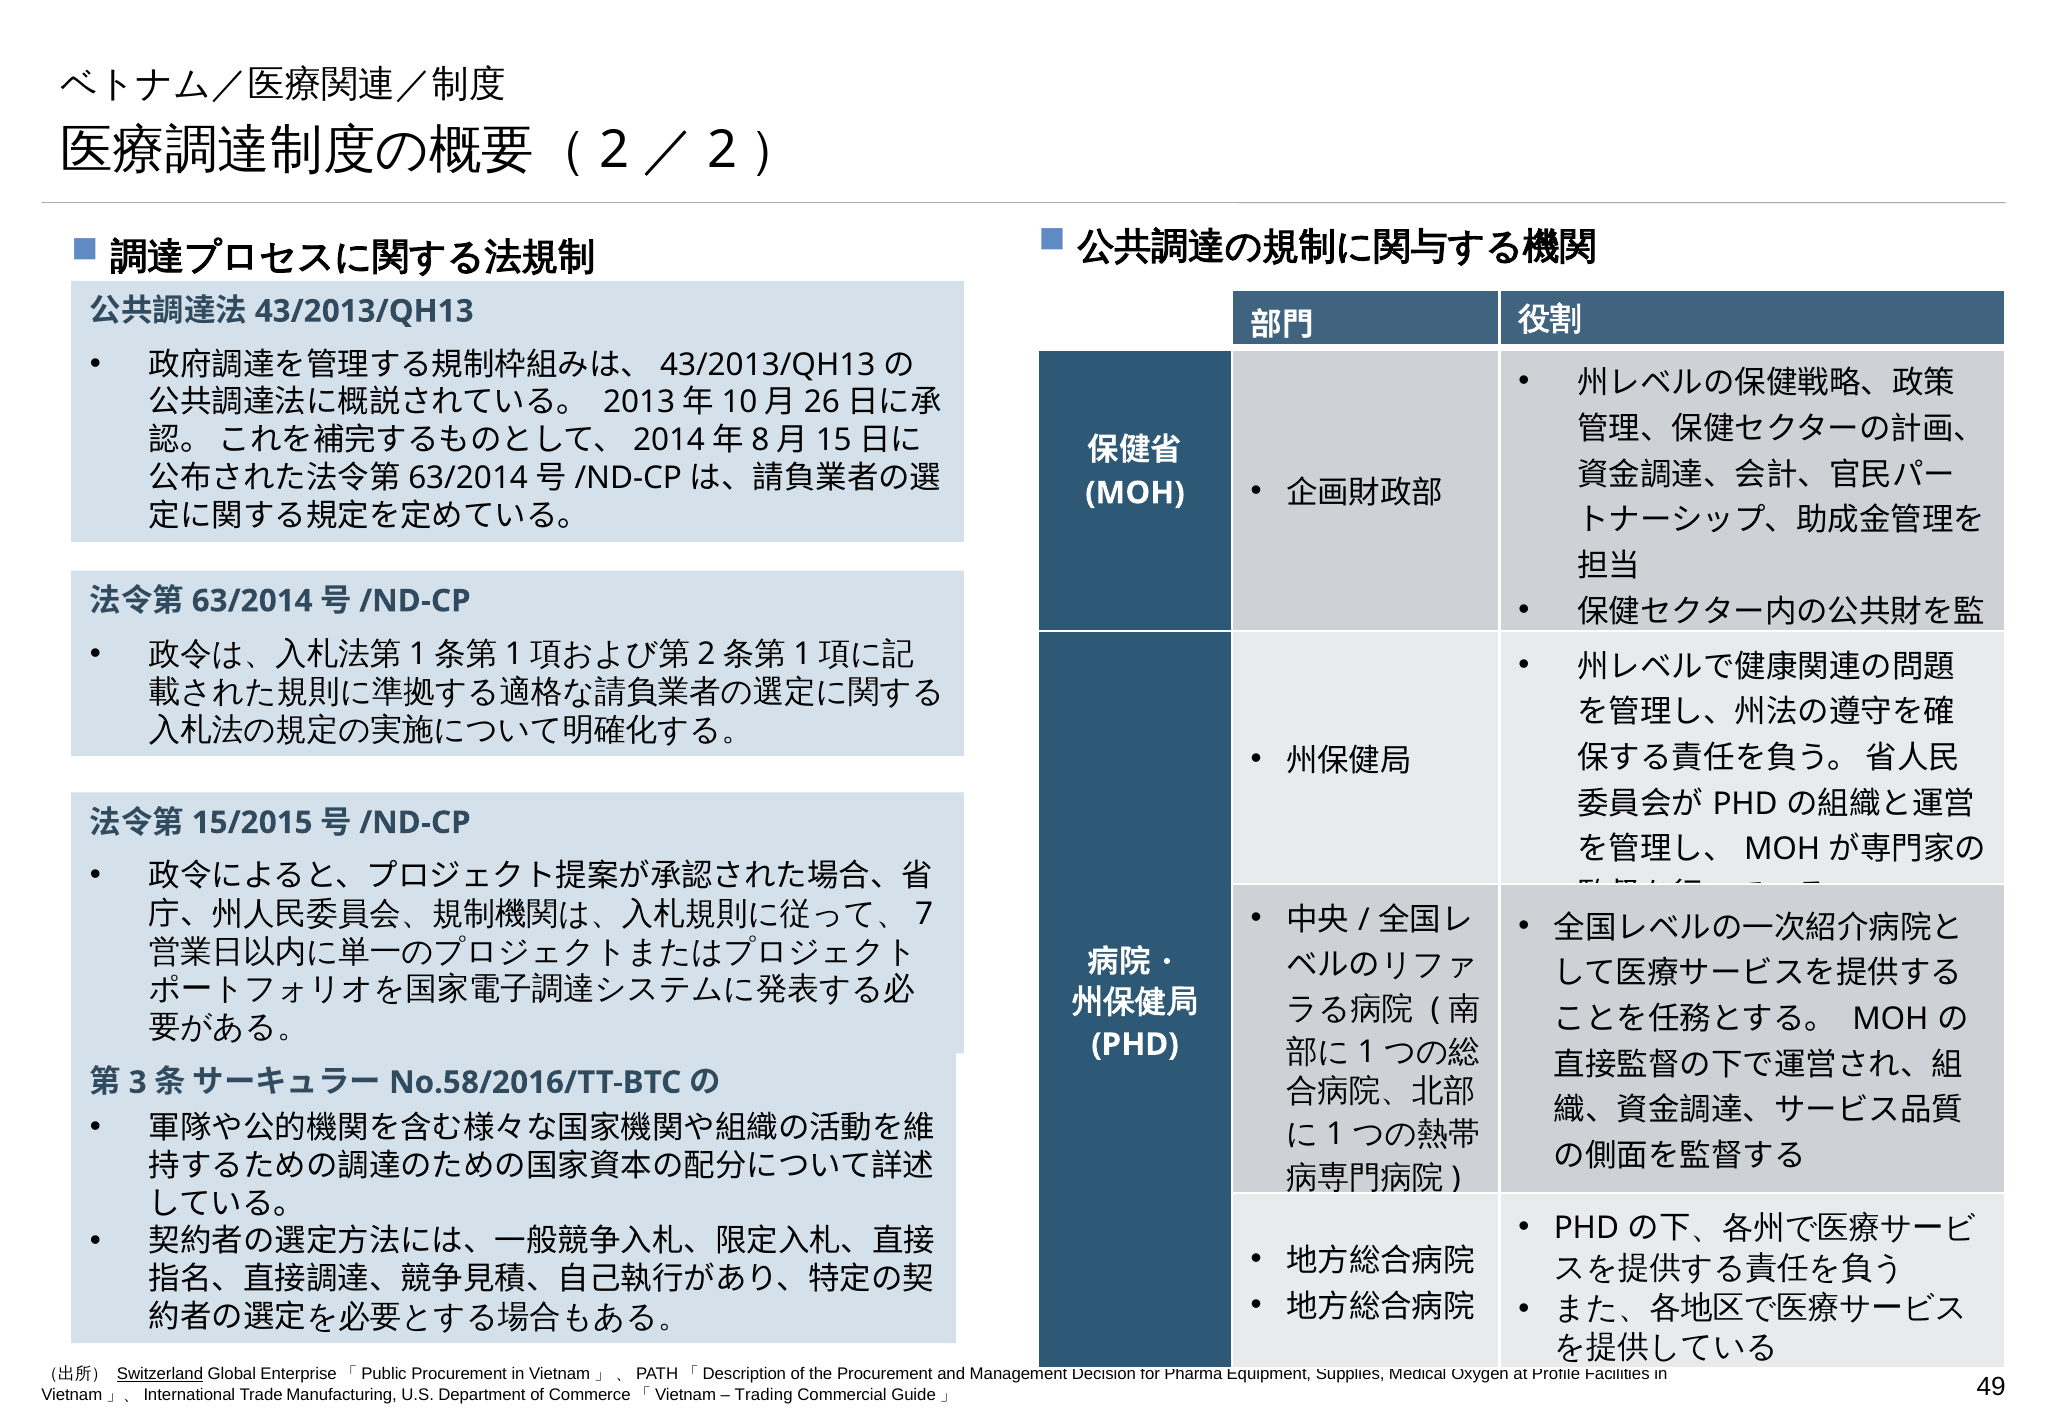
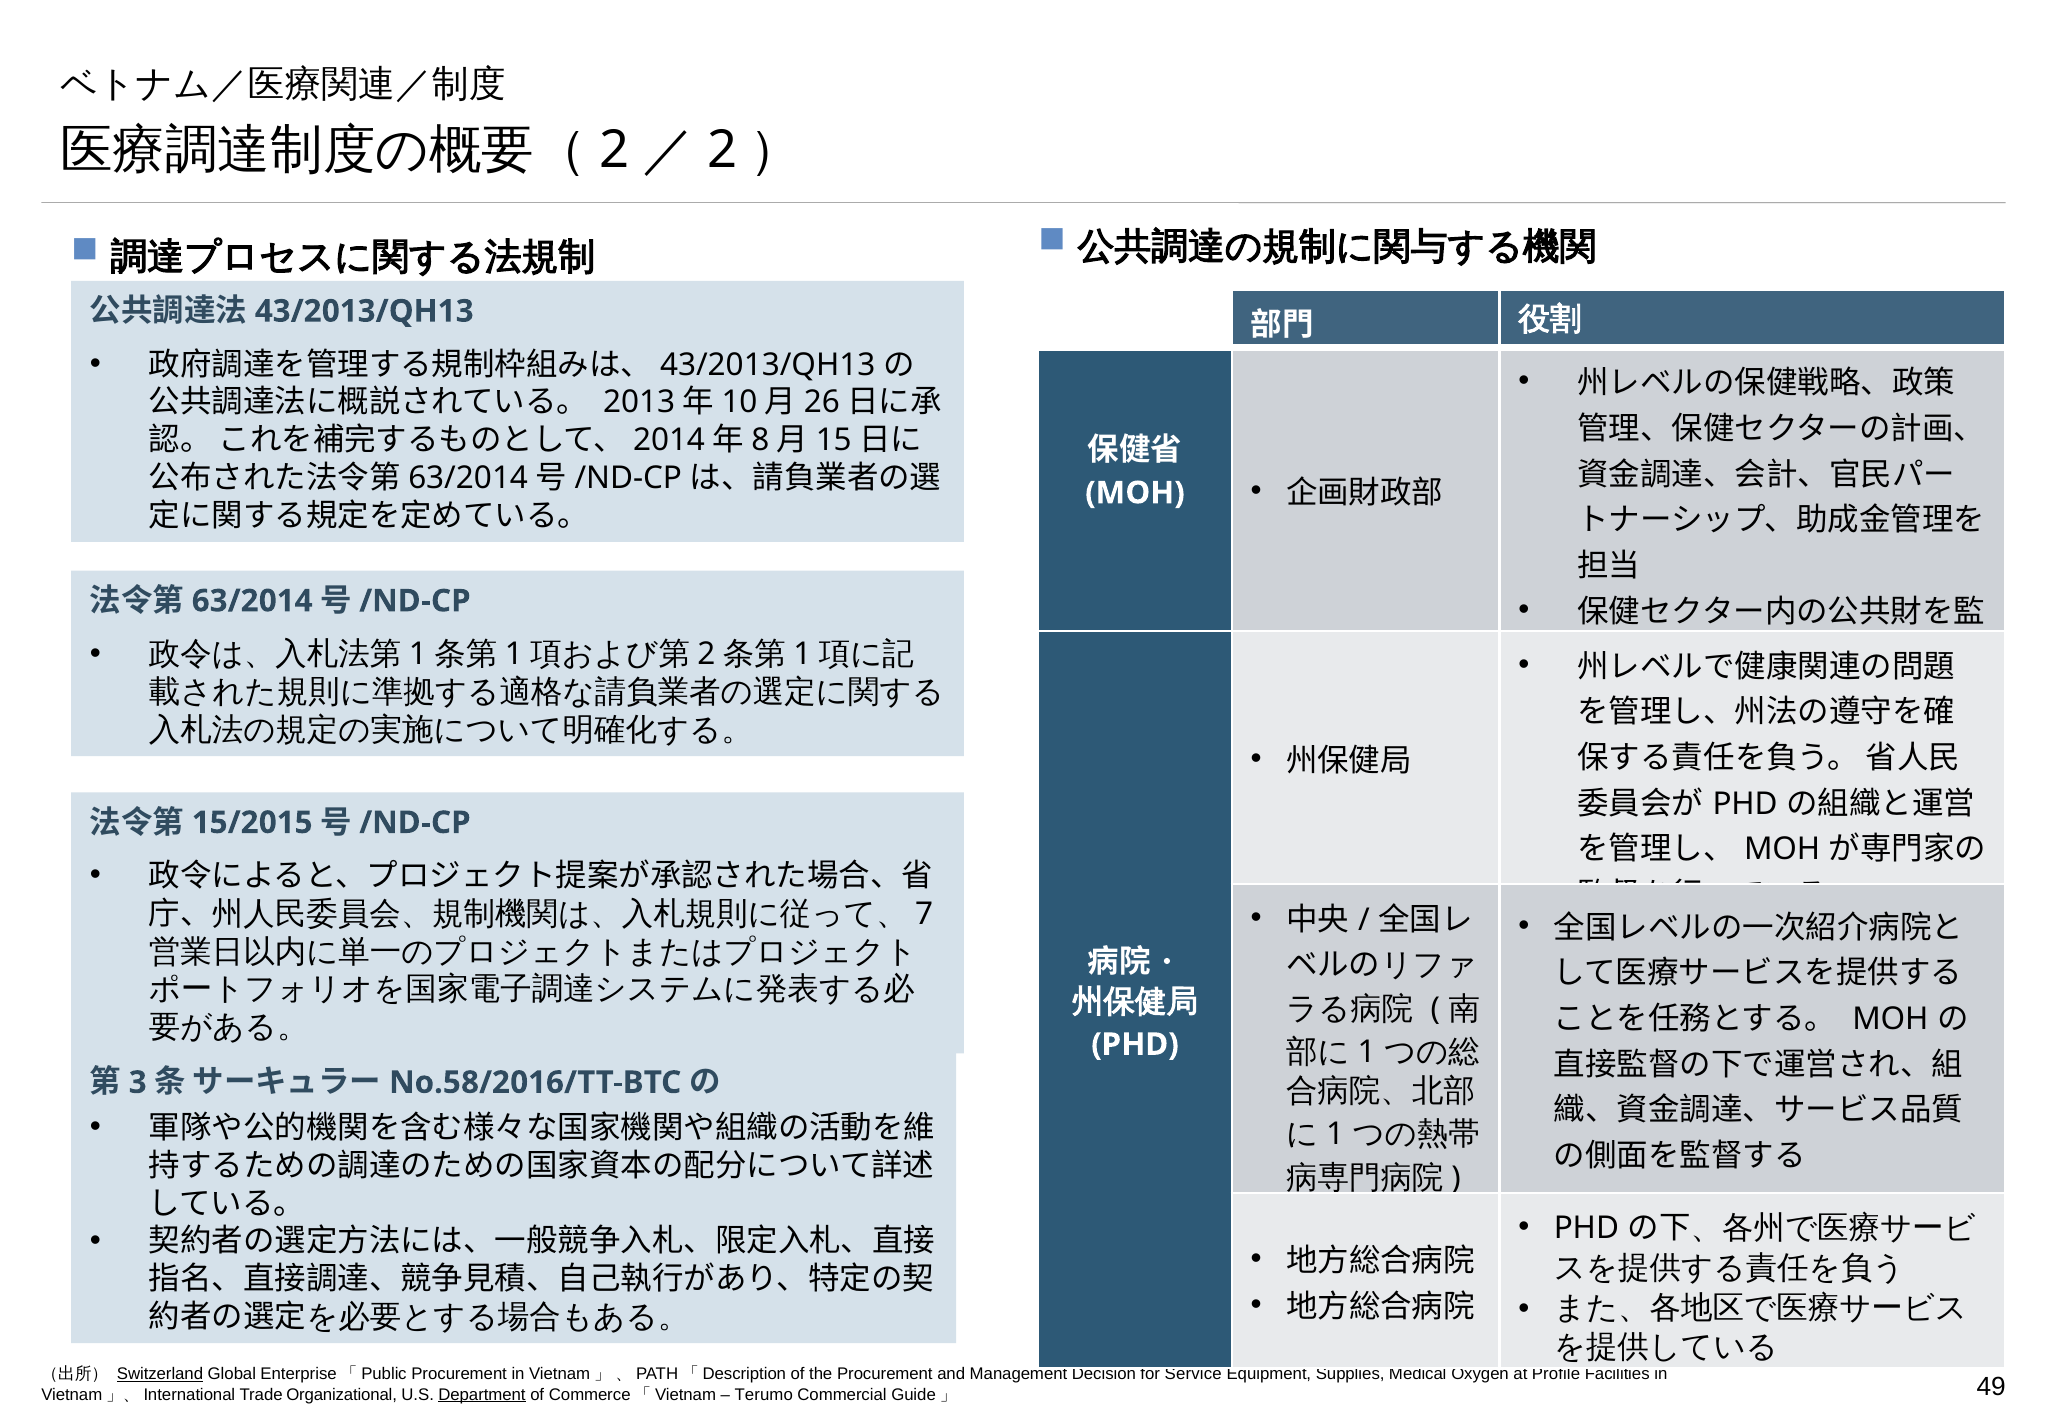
Pharma: Pharma -> Service
Manufacturing: Manufacturing -> Organizational
Department underline: none -> present
Trading: Trading -> Terumo
